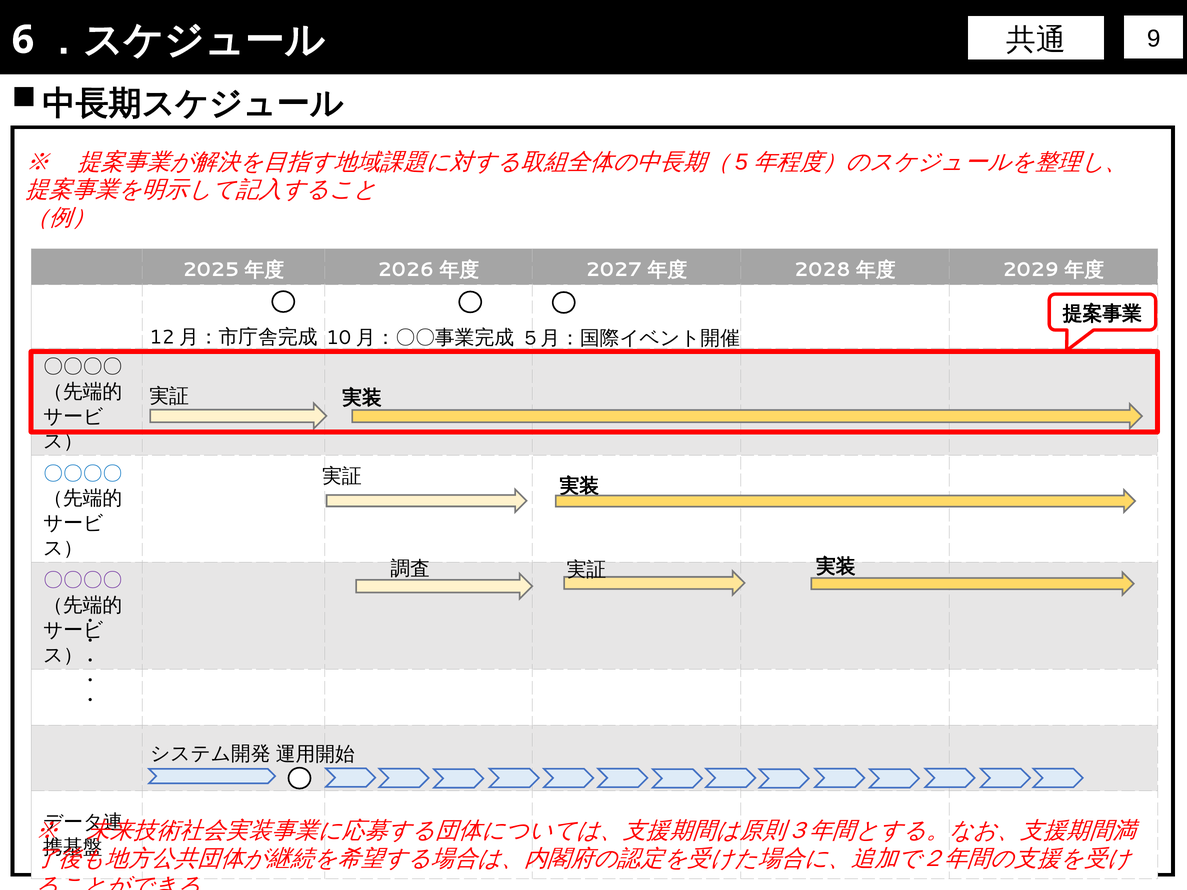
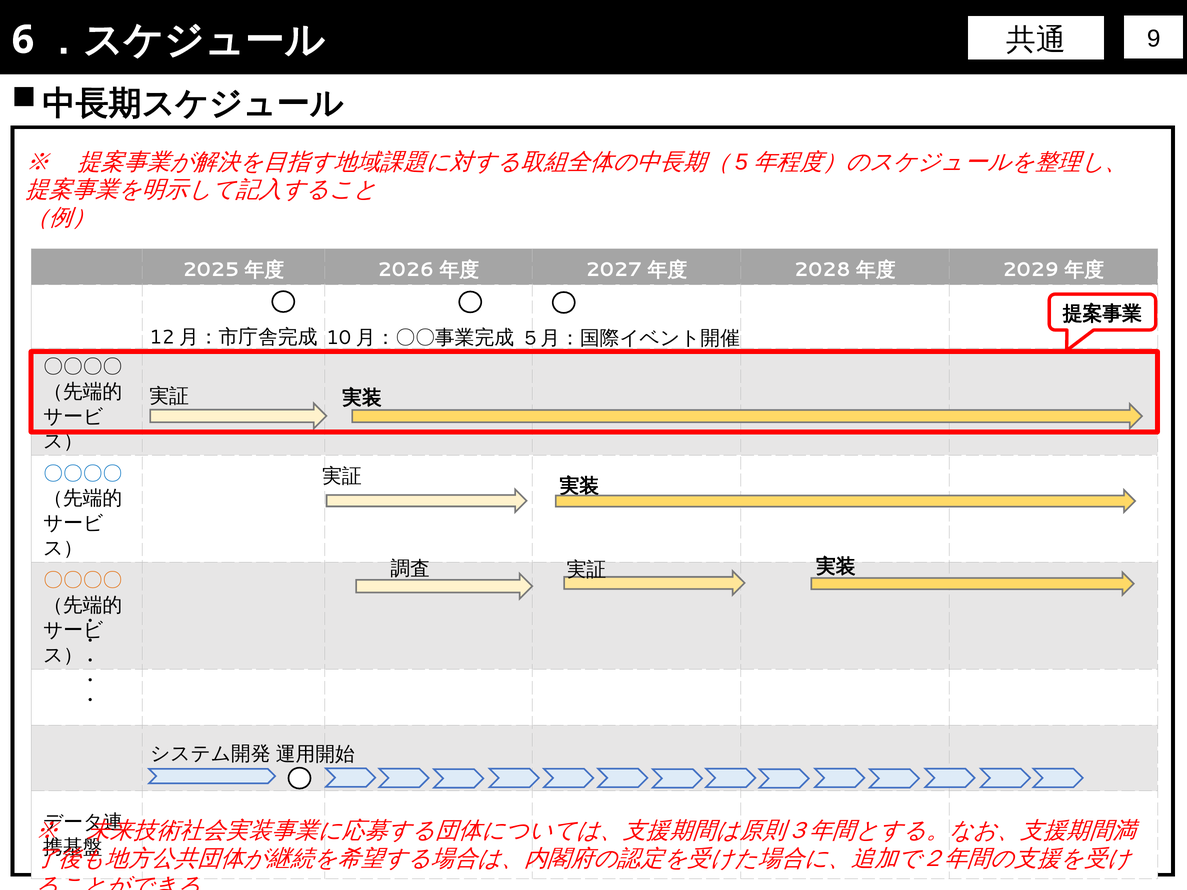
〇〇〇〇 at (83, 581) colour: purple -> orange
